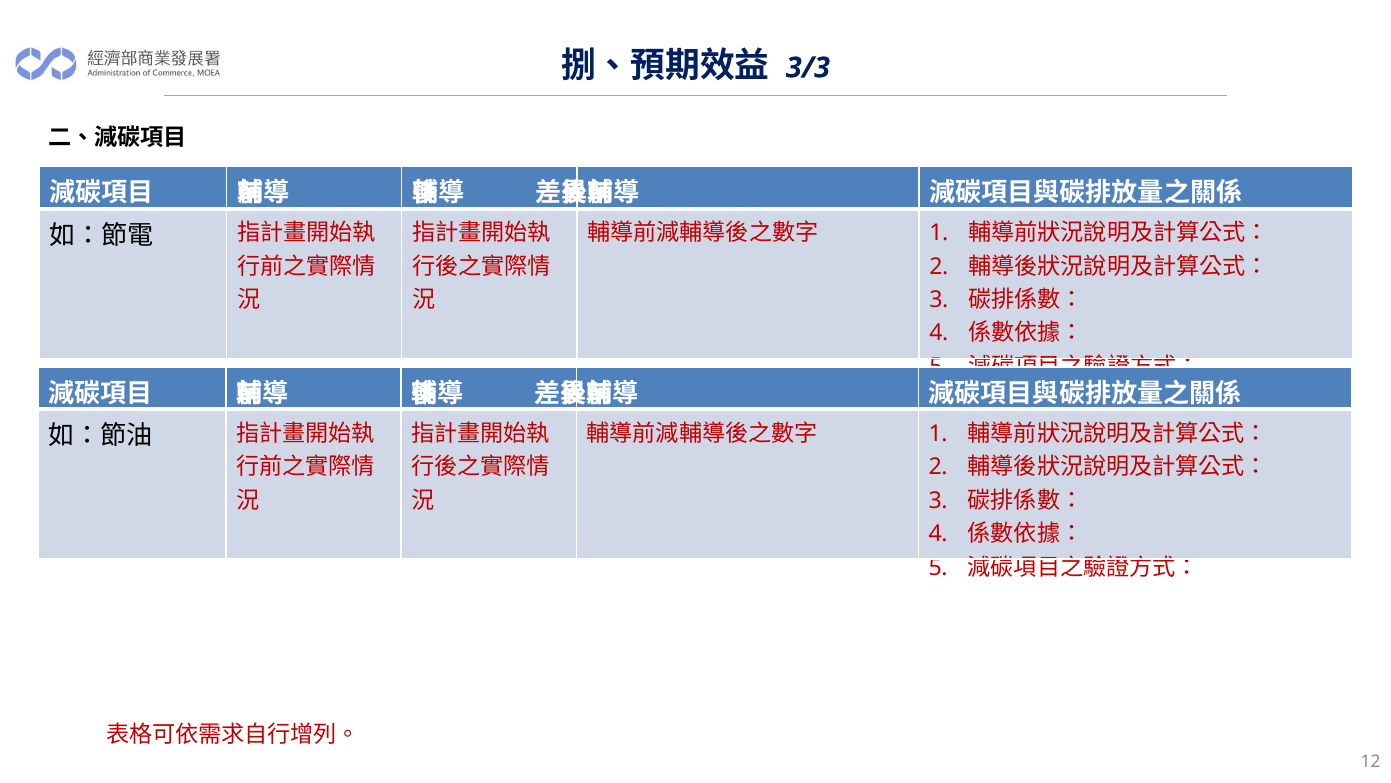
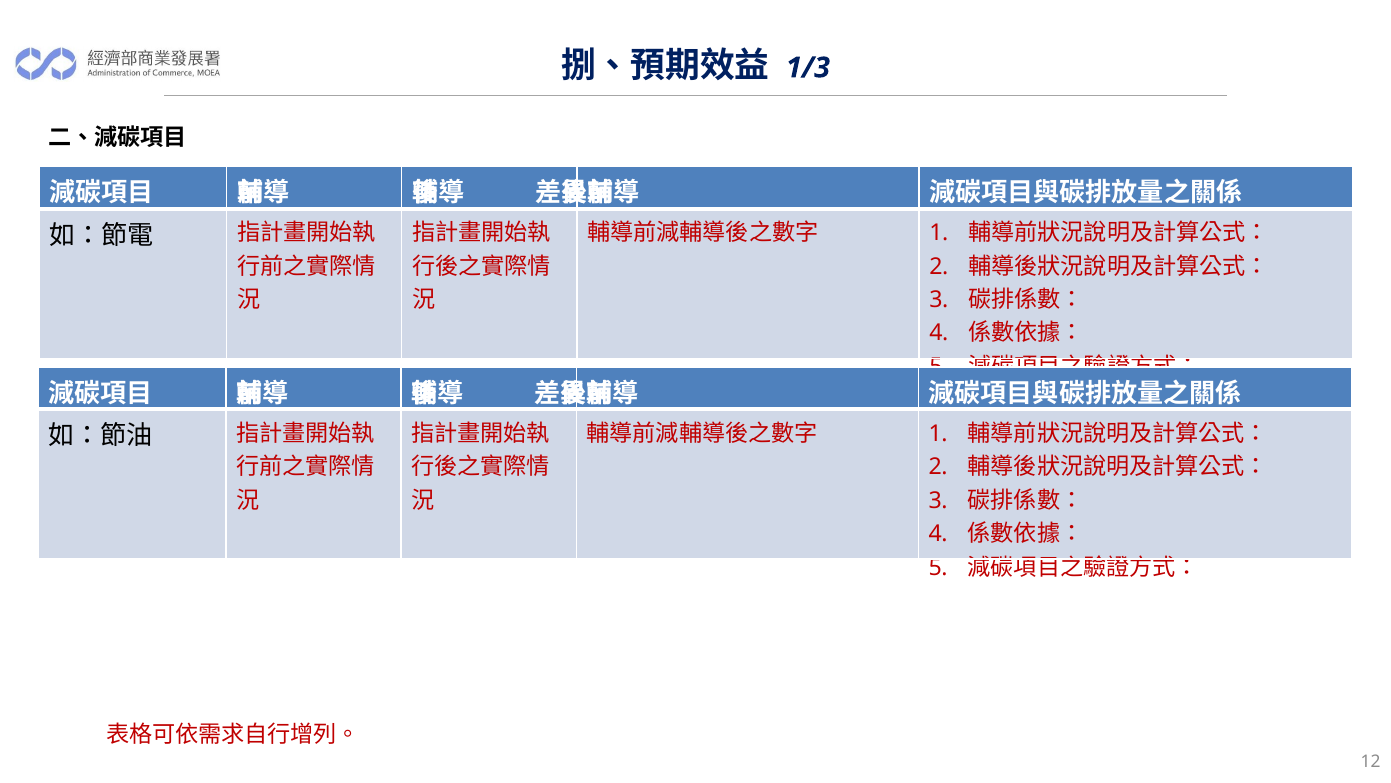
3/3: 3/3 -> 1/3
